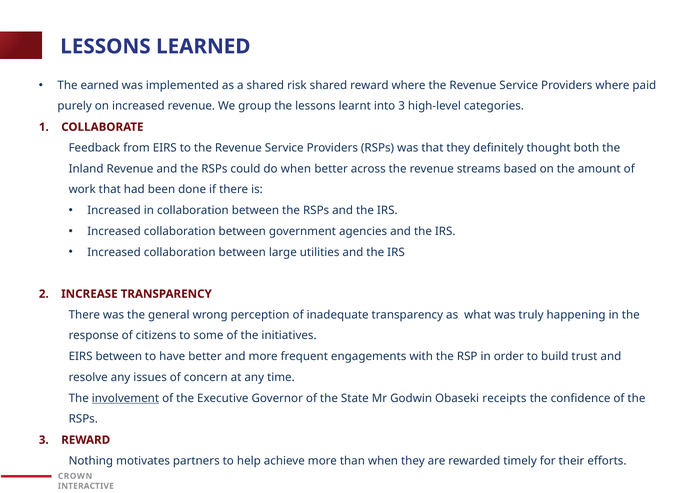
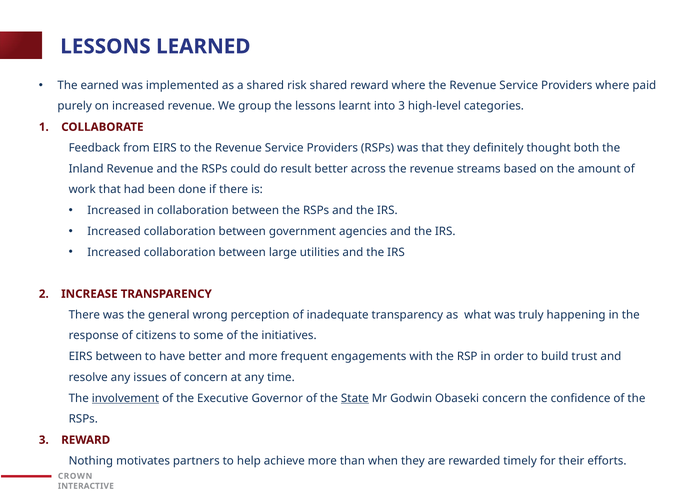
do when: when -> result
State underline: none -> present
Obaseki receipts: receipts -> concern
